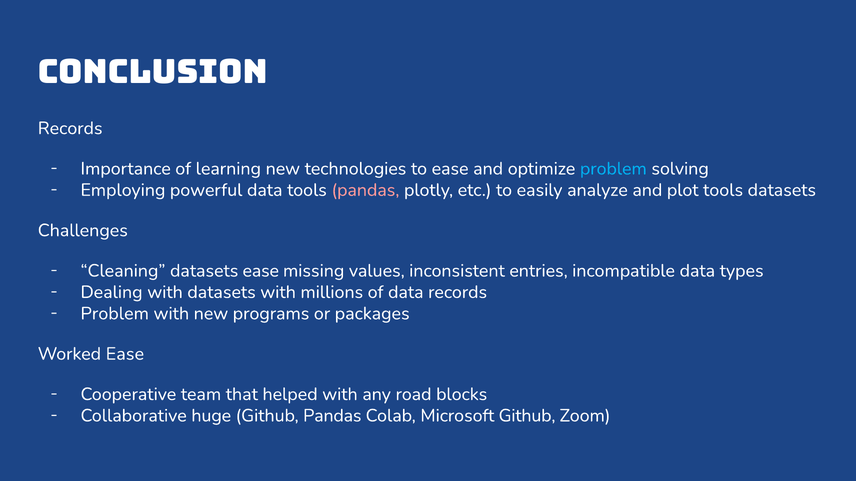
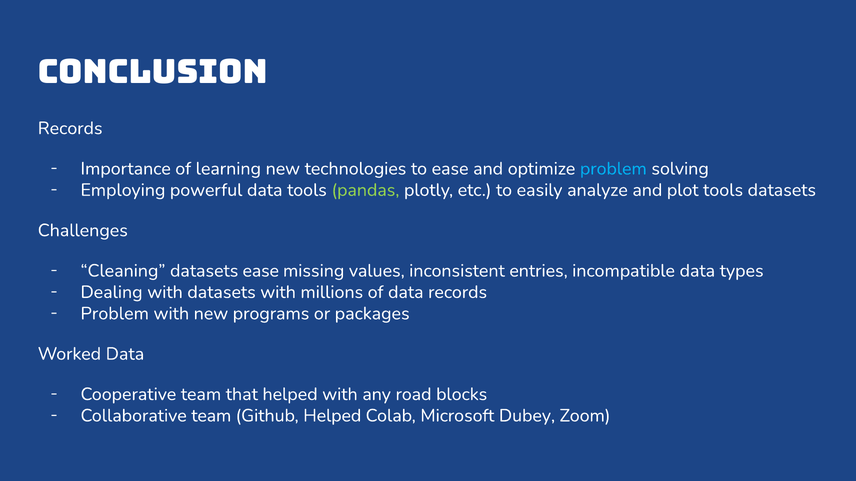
pandas at (365, 190) colour: pink -> light green
Worked Ease: Ease -> Data
Collaborative huge: huge -> team
Github Pandas: Pandas -> Helped
Microsoft Github: Github -> Dubey
